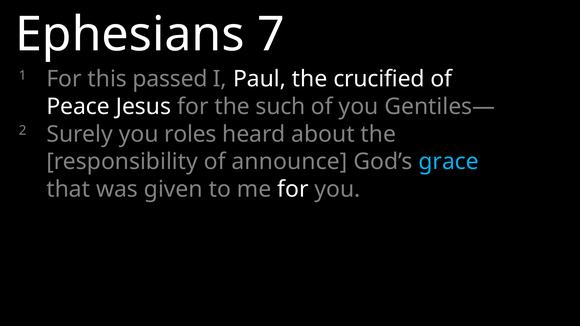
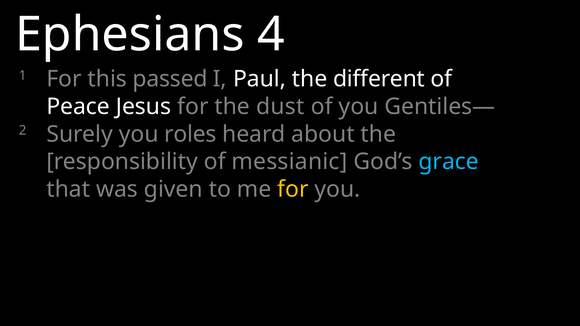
7: 7 -> 4
crucified: crucified -> different
such: such -> dust
announce: announce -> messianic
for at (293, 189) colour: white -> yellow
